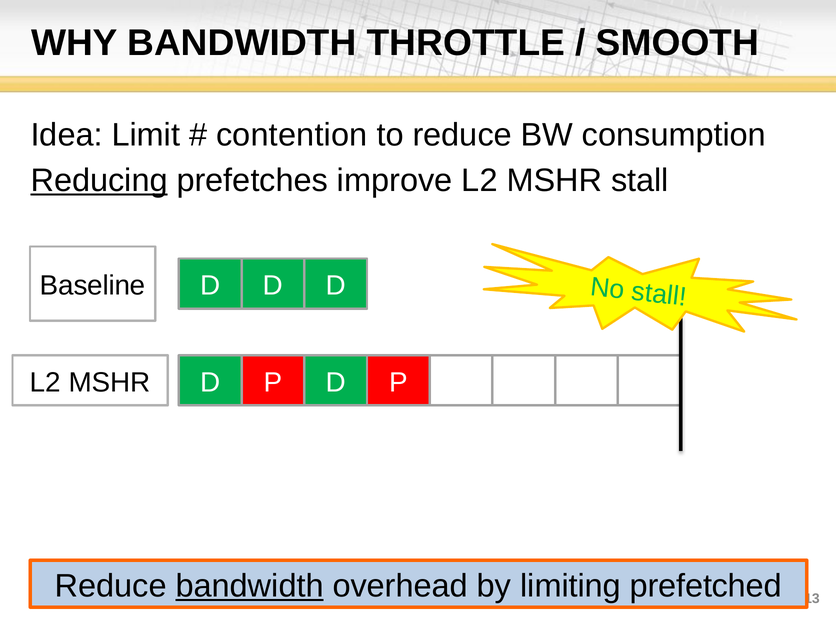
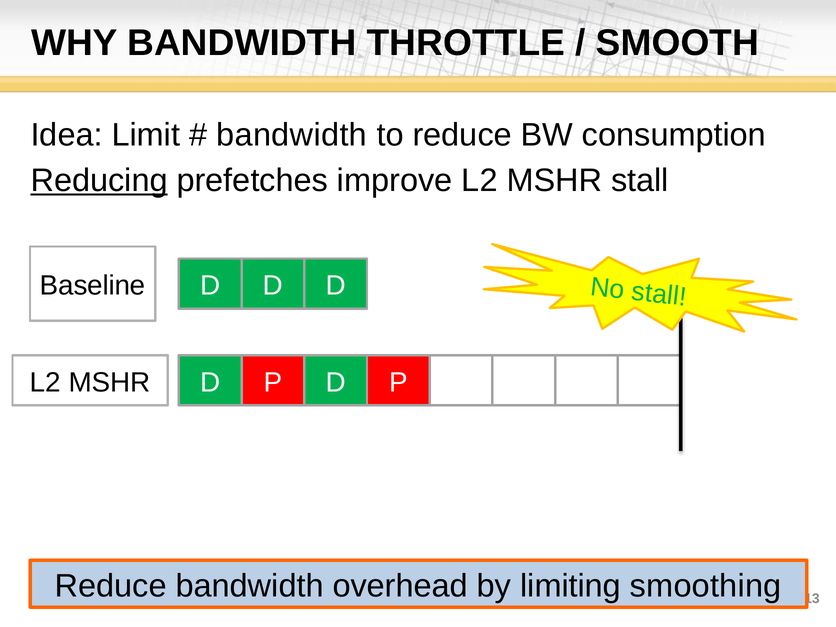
contention at (292, 135): contention -> bandwidth
bandwidth at (250, 586) underline: present -> none
prefetched: prefetched -> smoothing
